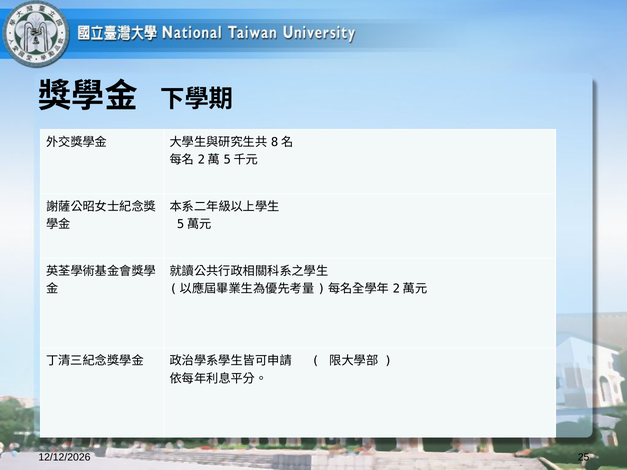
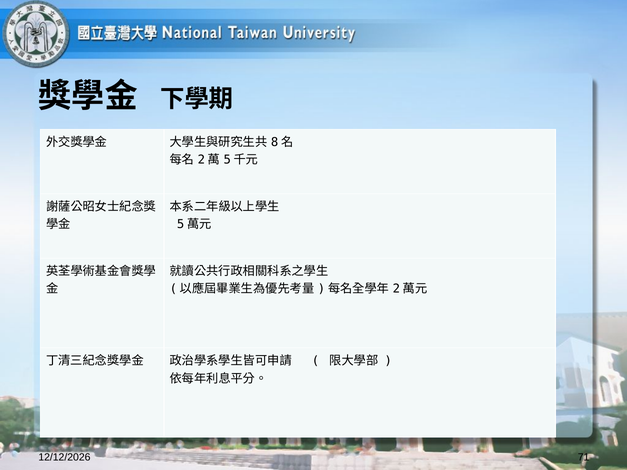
25: 25 -> 71
